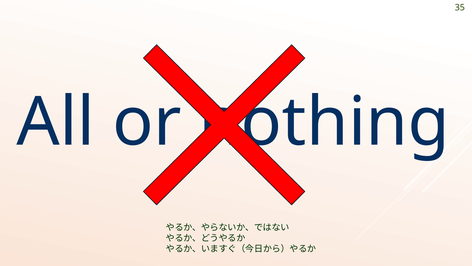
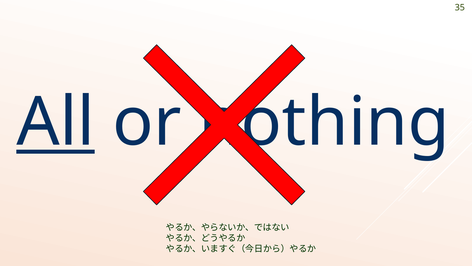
All underline: none -> present
